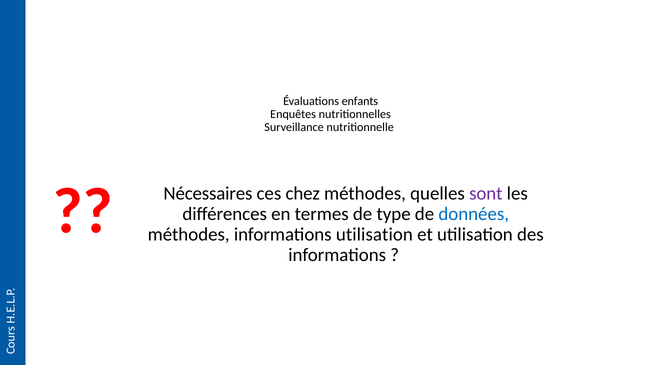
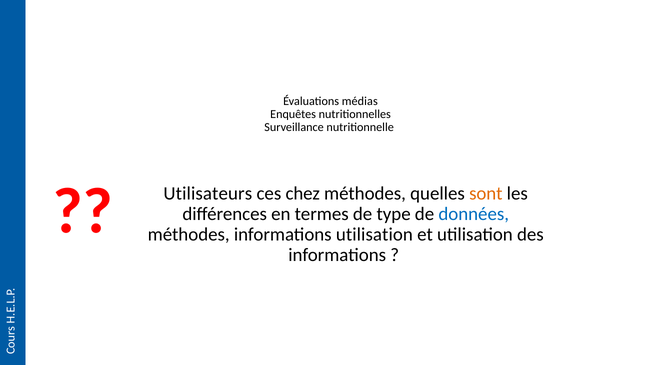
enfants: enfants -> médias
Nécessaires: Nécessaires -> Utilisateurs
sont colour: purple -> orange
